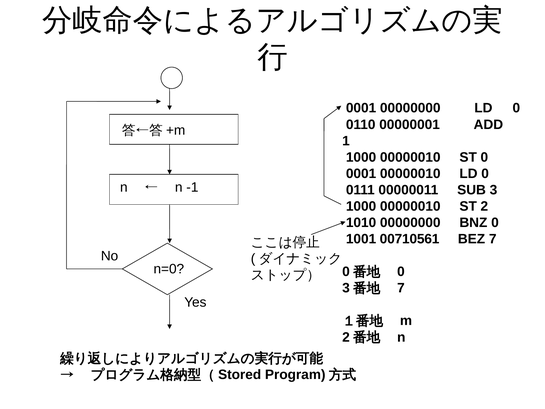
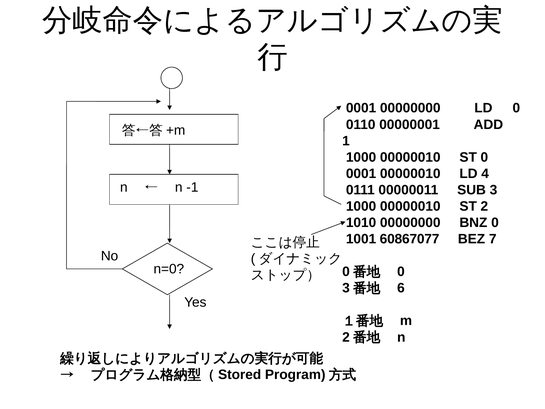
00000010 LD 0: 0 -> 4
00710561: 00710561 -> 60867077
7 at (401, 288): 7 -> 6
